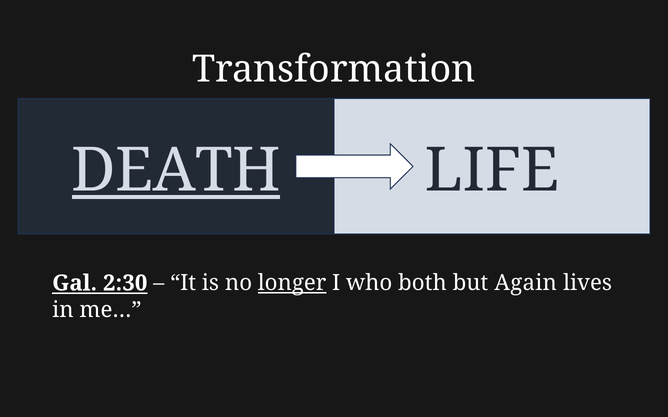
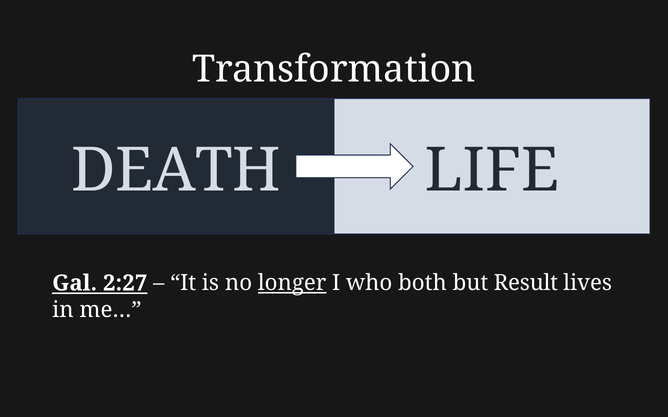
DEATH underline: present -> none
2:30: 2:30 -> 2:27
Again: Again -> Result
